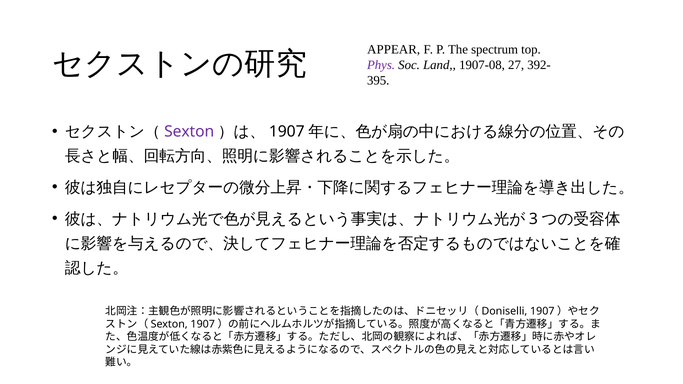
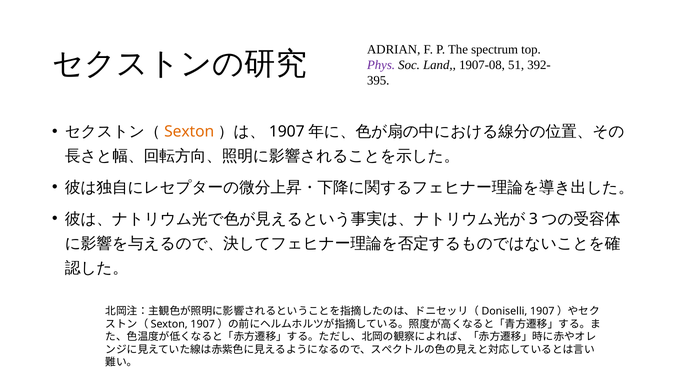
APPEAR: APPEAR -> ADRIAN
27: 27 -> 51
Sexton colour: purple -> orange
